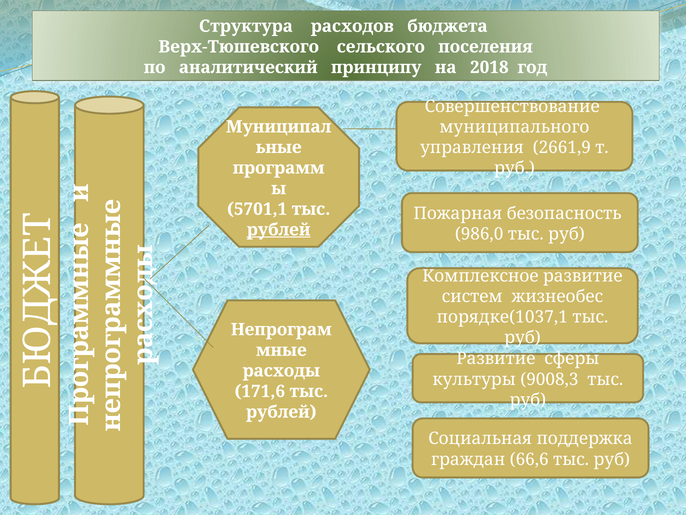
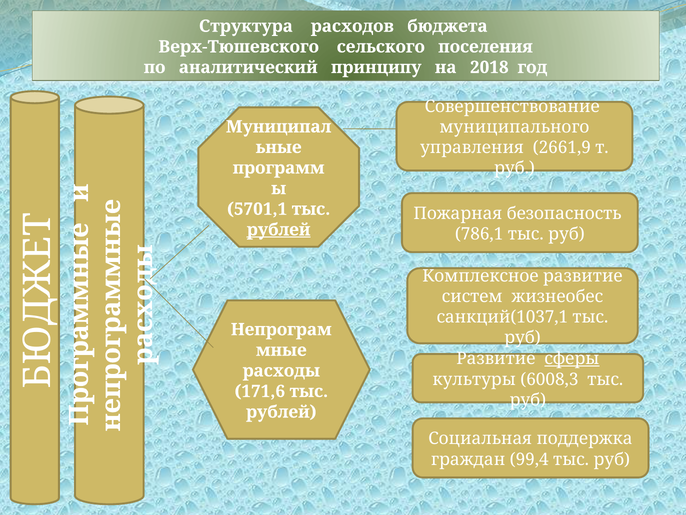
986,0: 986,0 -> 786,1
порядке(1037,1: порядке(1037,1 -> санкций(1037,1
сферы underline: none -> present
9008,3: 9008,3 -> 6008,3
66,6: 66,6 -> 99,4
